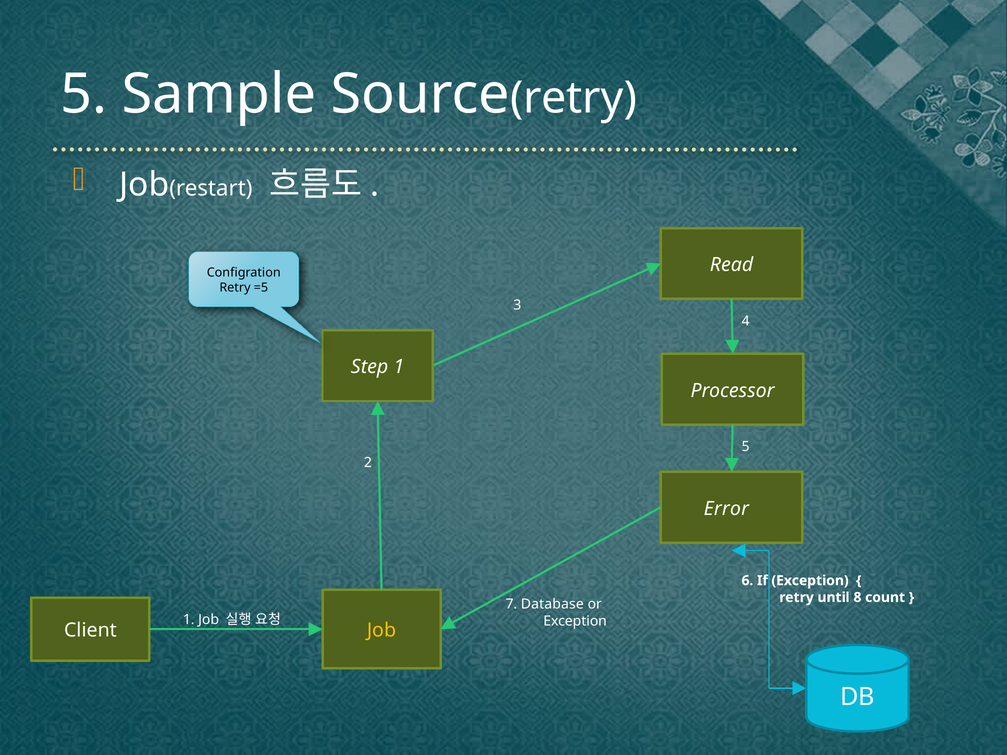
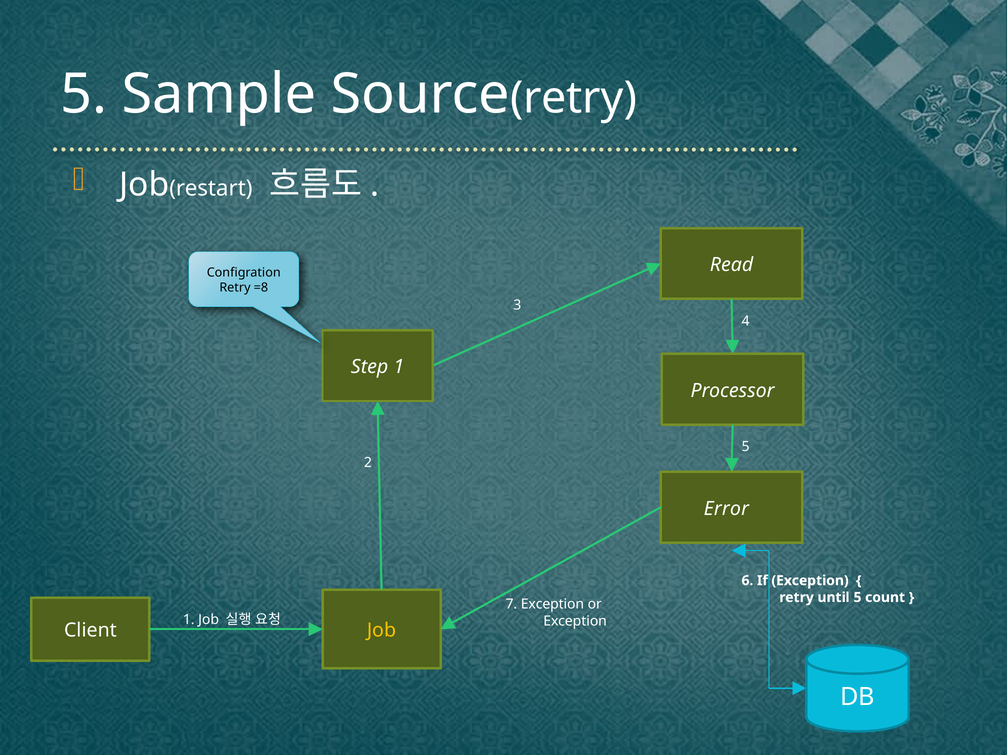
=5: =5 -> =8
until 8: 8 -> 5
7 Database: Database -> Exception
